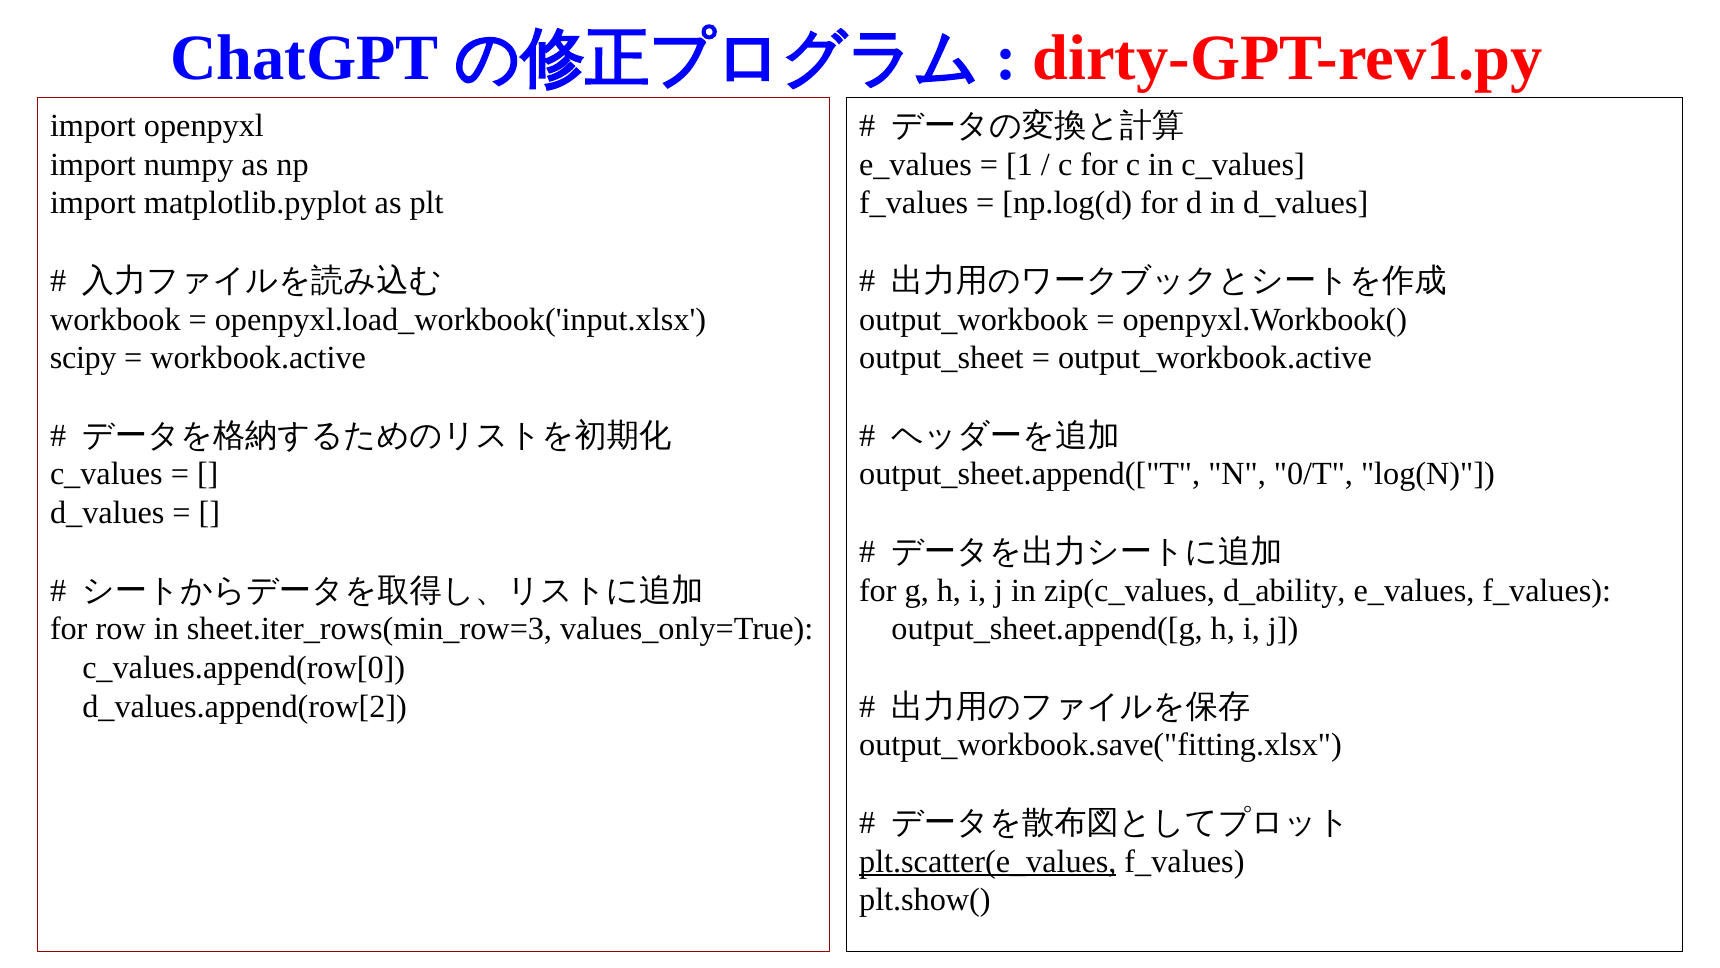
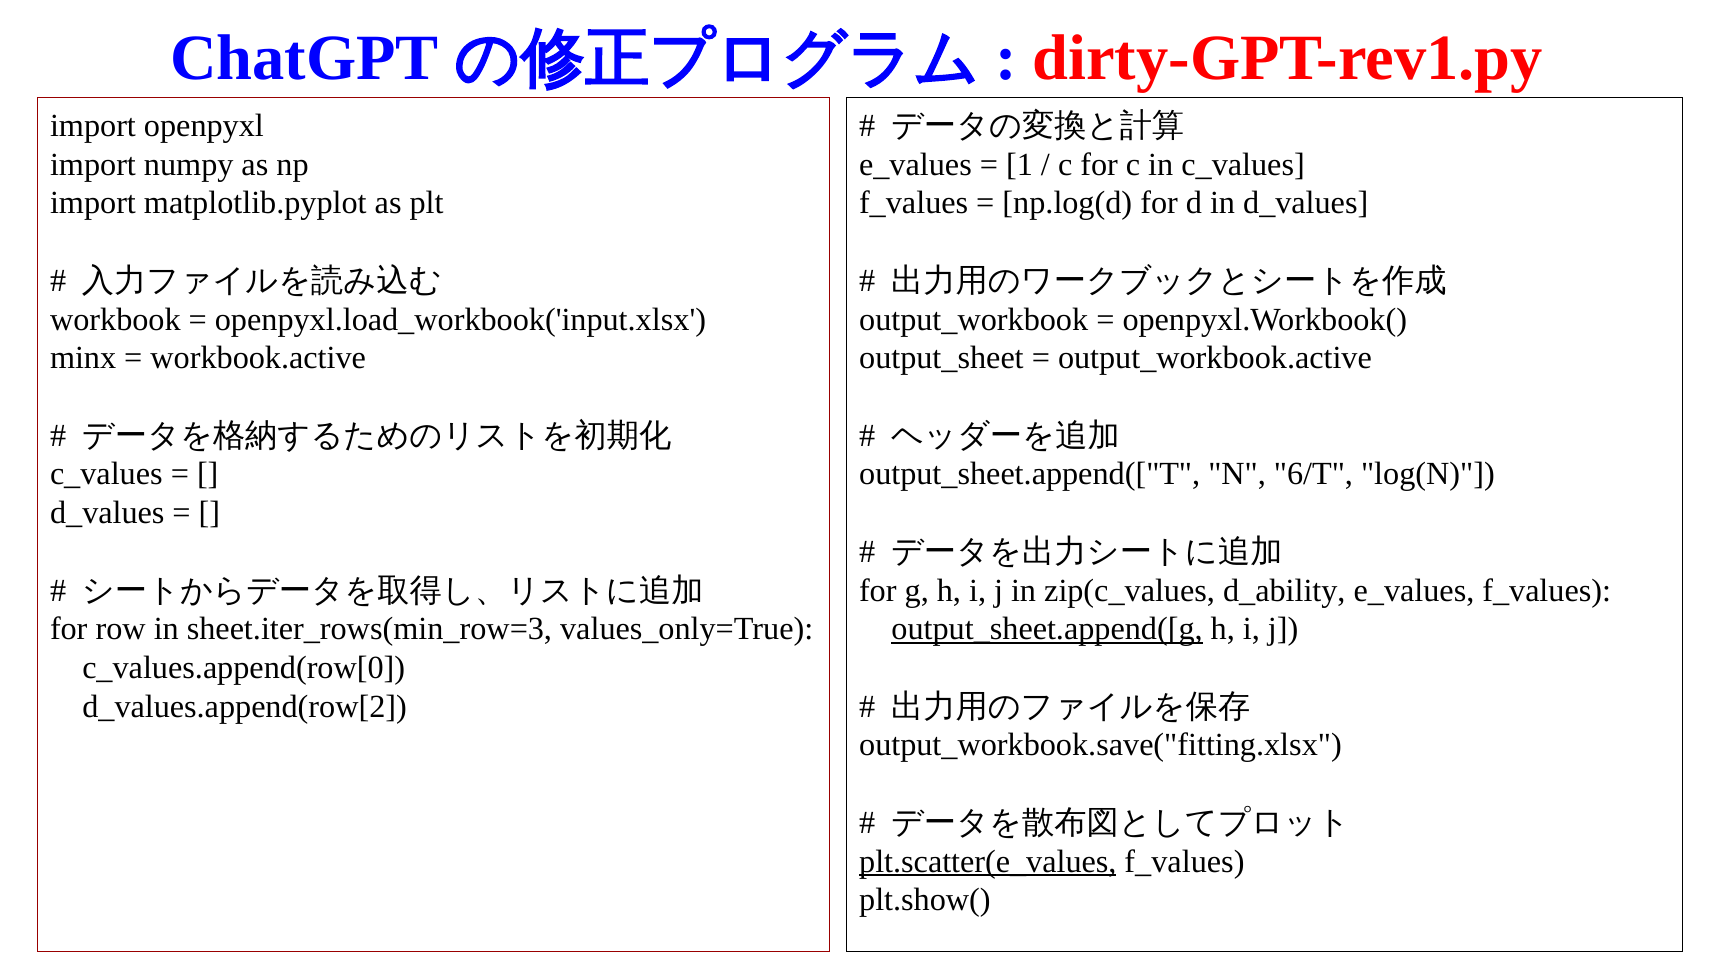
scipy: scipy -> minx
0/T: 0/T -> 6/T
output_sheet.append([g underline: none -> present
